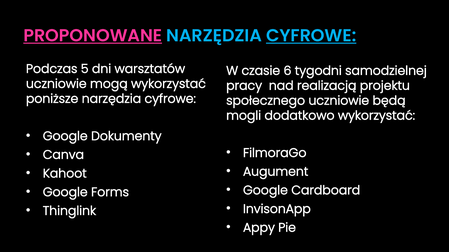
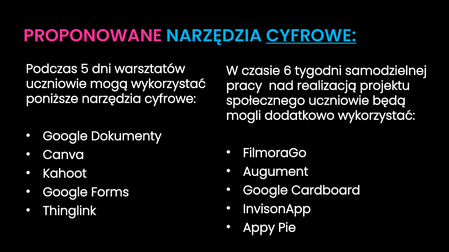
PROPONOWANE underline: present -> none
